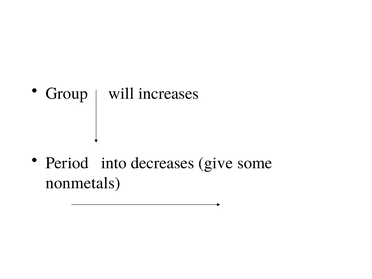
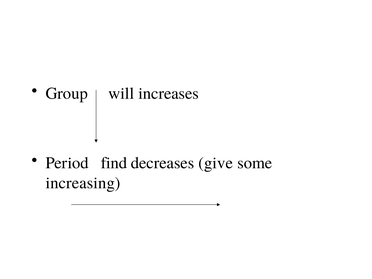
into: into -> find
nonmetals: nonmetals -> increasing
